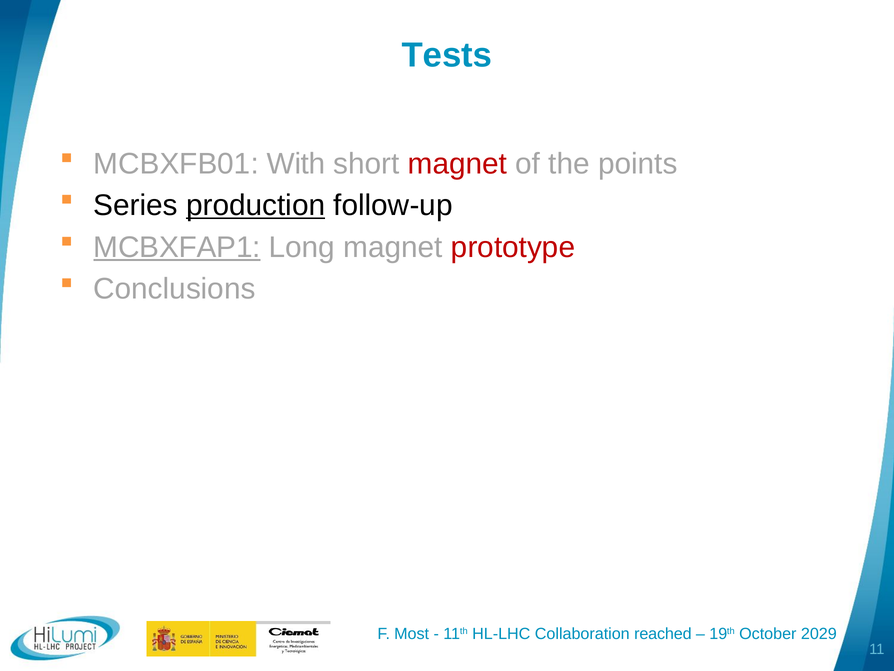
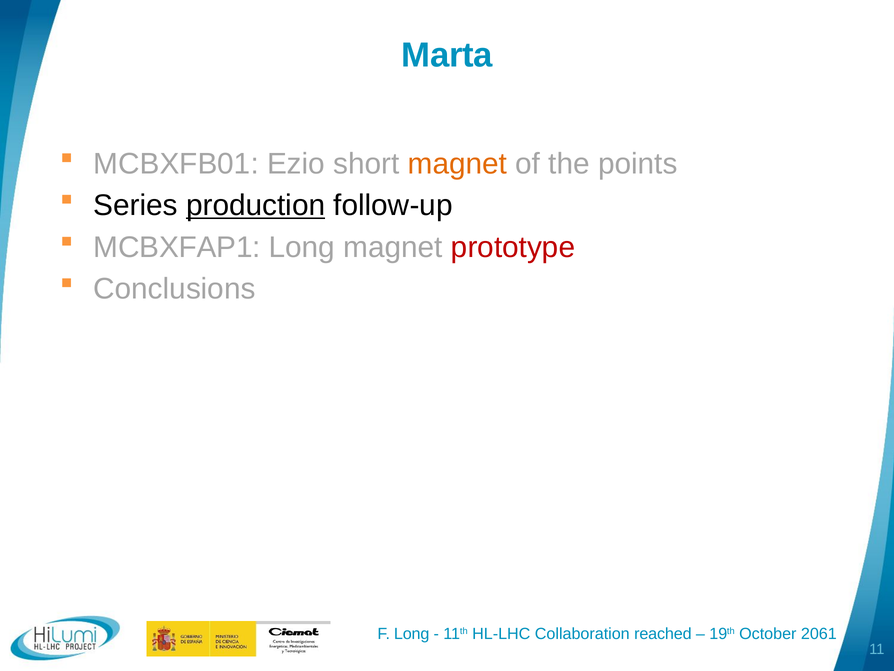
Tests: Tests -> Marta
With: With -> Ezio
magnet at (457, 164) colour: red -> orange
MCBXFAP1 underline: present -> none
F Most: Most -> Long
2029: 2029 -> 2061
